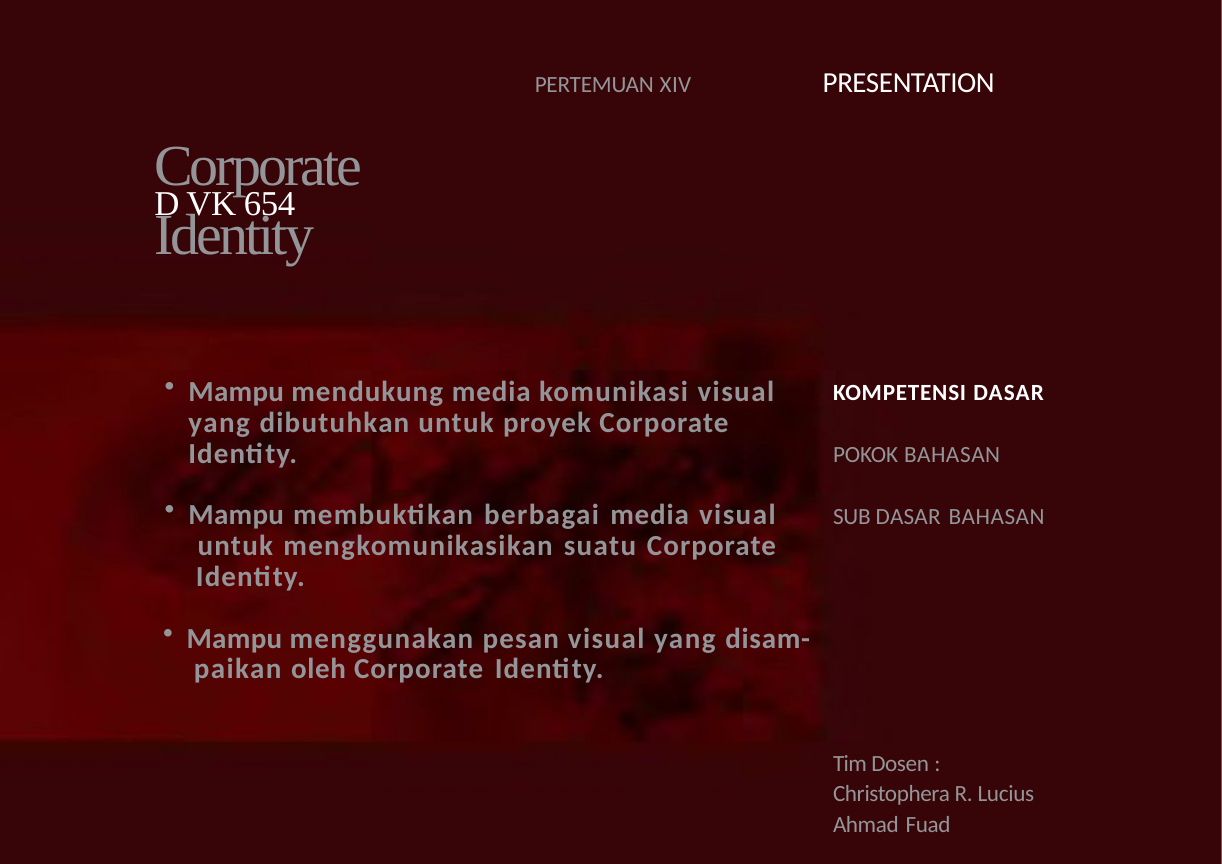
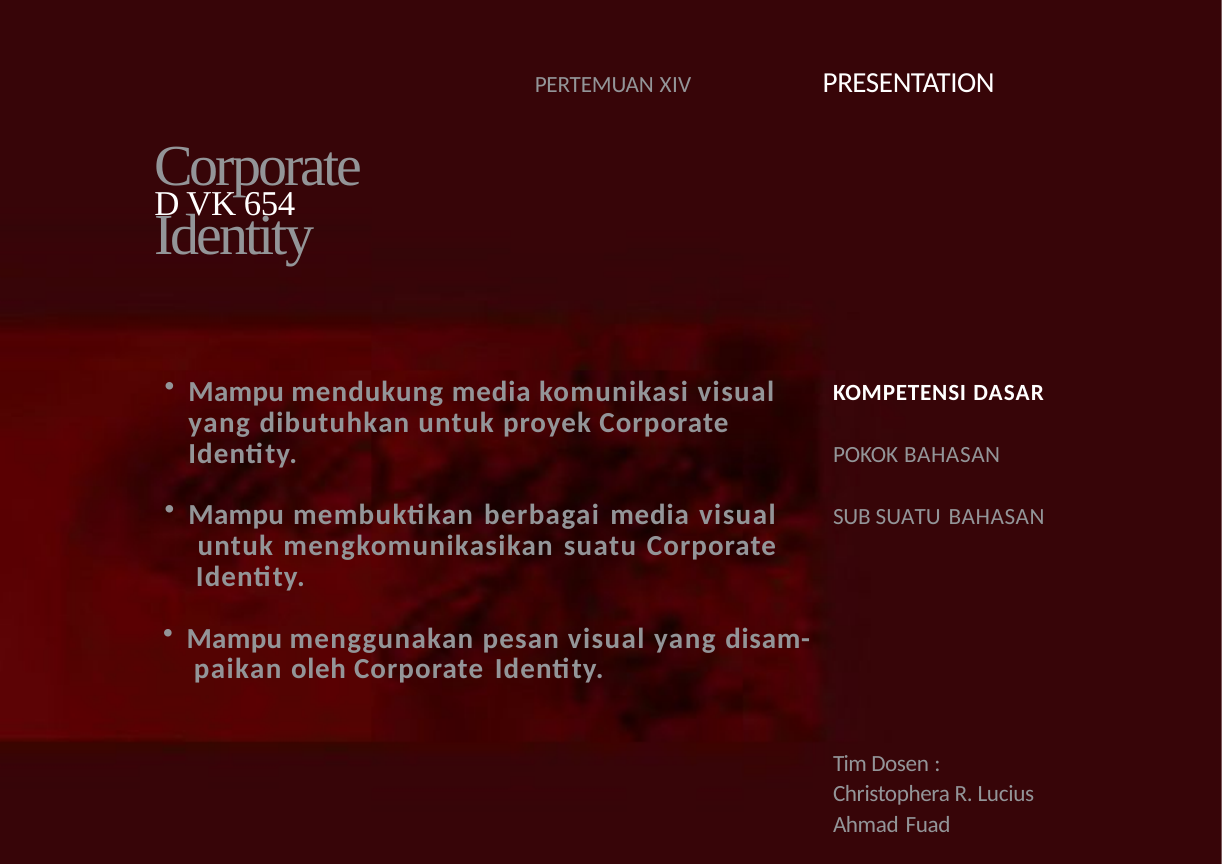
SUB DASAR: DASAR -> SUATU
